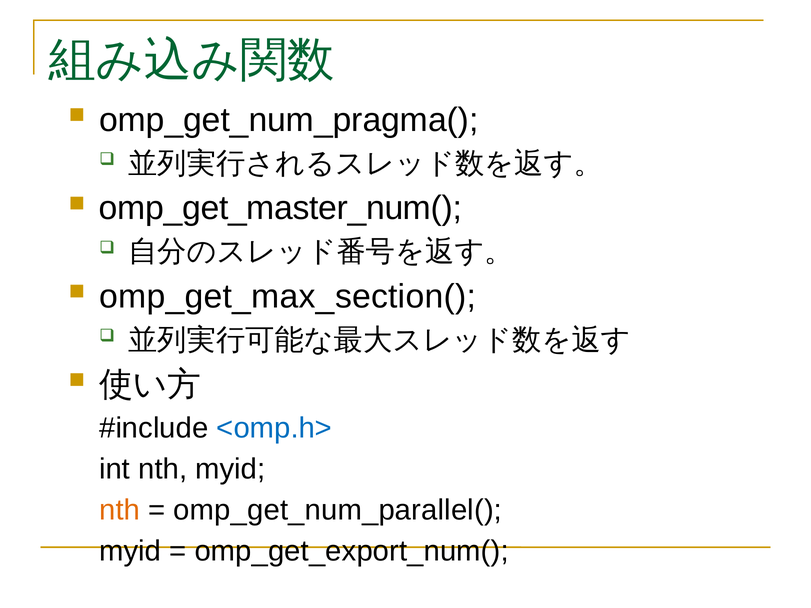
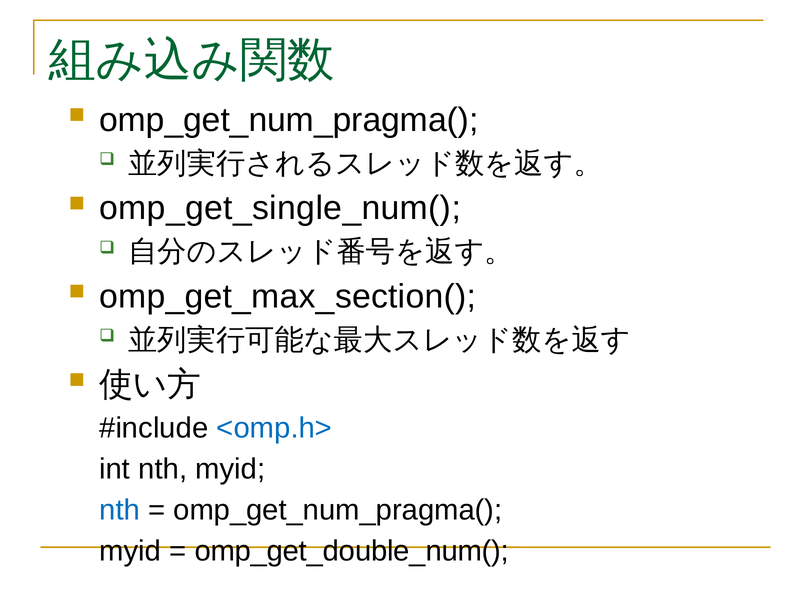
omp_get_master_num(: omp_get_master_num( -> omp_get_single_num(
nth at (120, 510) colour: orange -> blue
omp_get_num_parallel( at (338, 510): omp_get_num_parallel( -> omp_get_num_pragma(
omp_get_export_num(: omp_get_export_num( -> omp_get_double_num(
